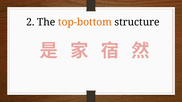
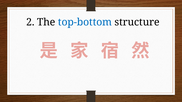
top-bottom colour: orange -> blue
